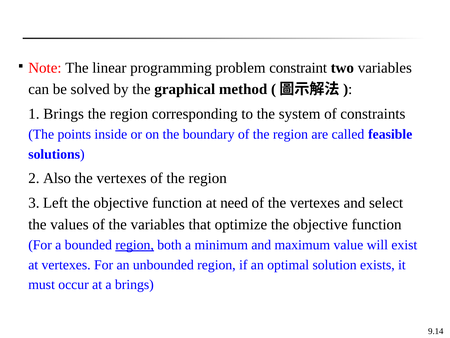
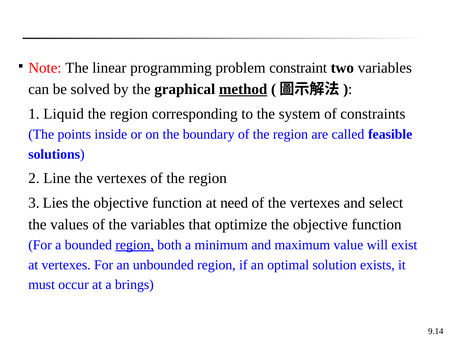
method underline: none -> present
1 Brings: Brings -> Liquid
Also: Also -> Line
Left: Left -> Lies
